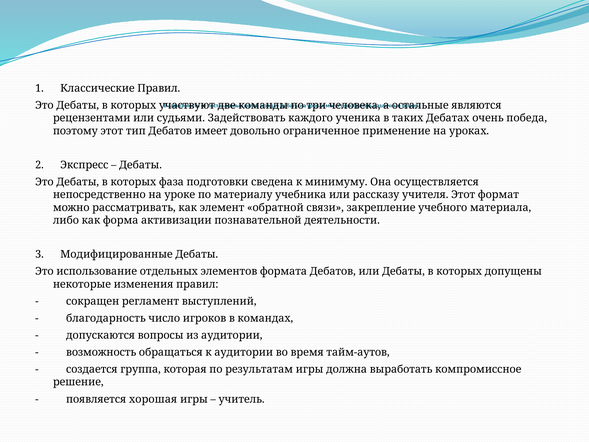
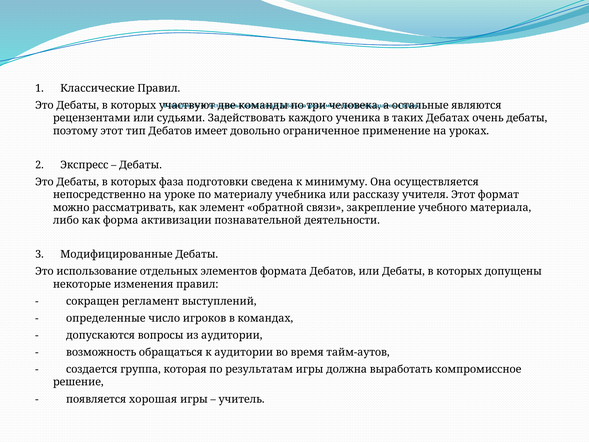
очень победа: победа -> дебаты
благодарность: благодарность -> определенные
